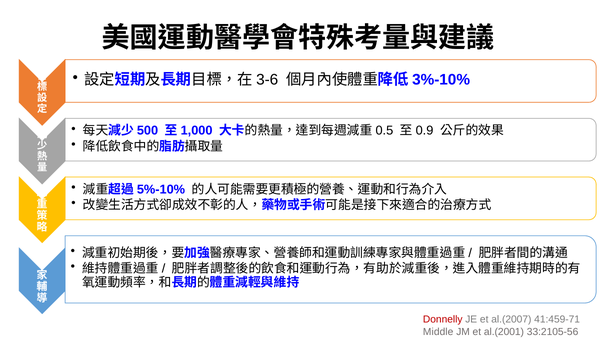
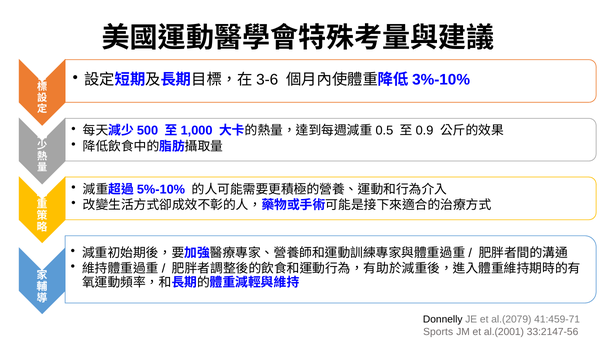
Donnelly colour: red -> black
al.(2007: al.(2007 -> al.(2079
Middle: Middle -> Sports
33:2105-56: 33:2105-56 -> 33:2147-56
